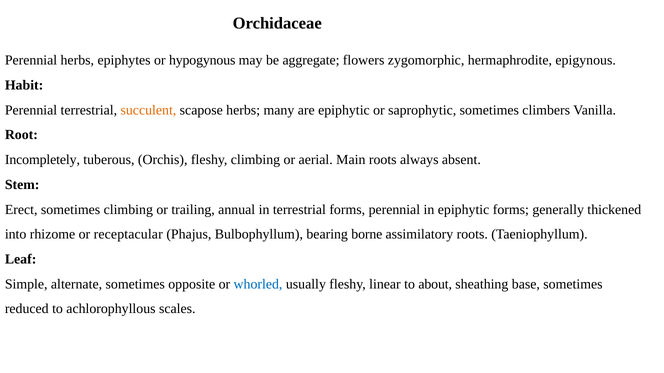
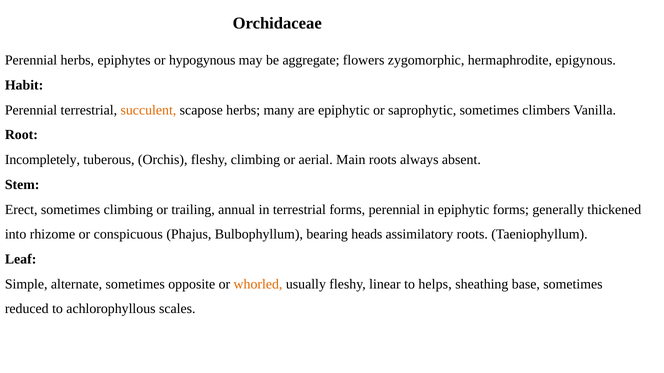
receptacular: receptacular -> conspicuous
borne: borne -> heads
whorled colour: blue -> orange
about: about -> helps
